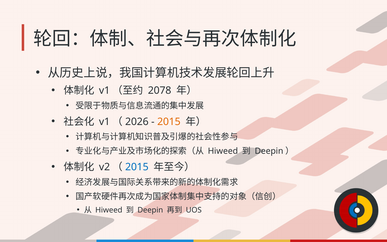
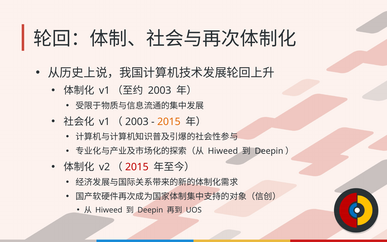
2078 at (160, 91): 2078 -> 2003
2026 at (137, 122): 2026 -> 2003
2015 at (137, 167) colour: blue -> red
